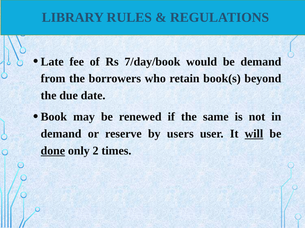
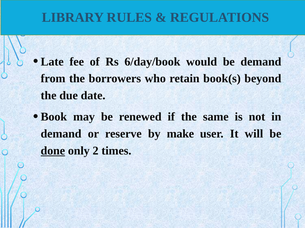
7/day/book: 7/day/book -> 6/day/book
users: users -> make
will underline: present -> none
